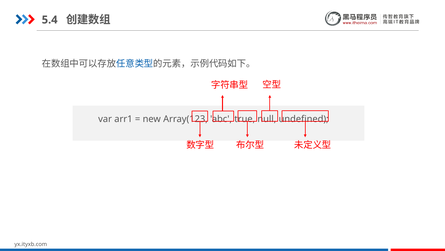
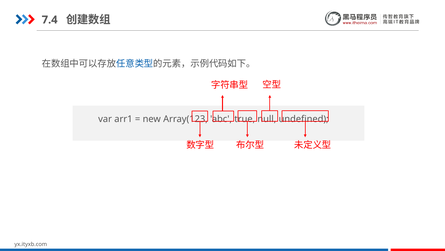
5.4: 5.4 -> 7.4
